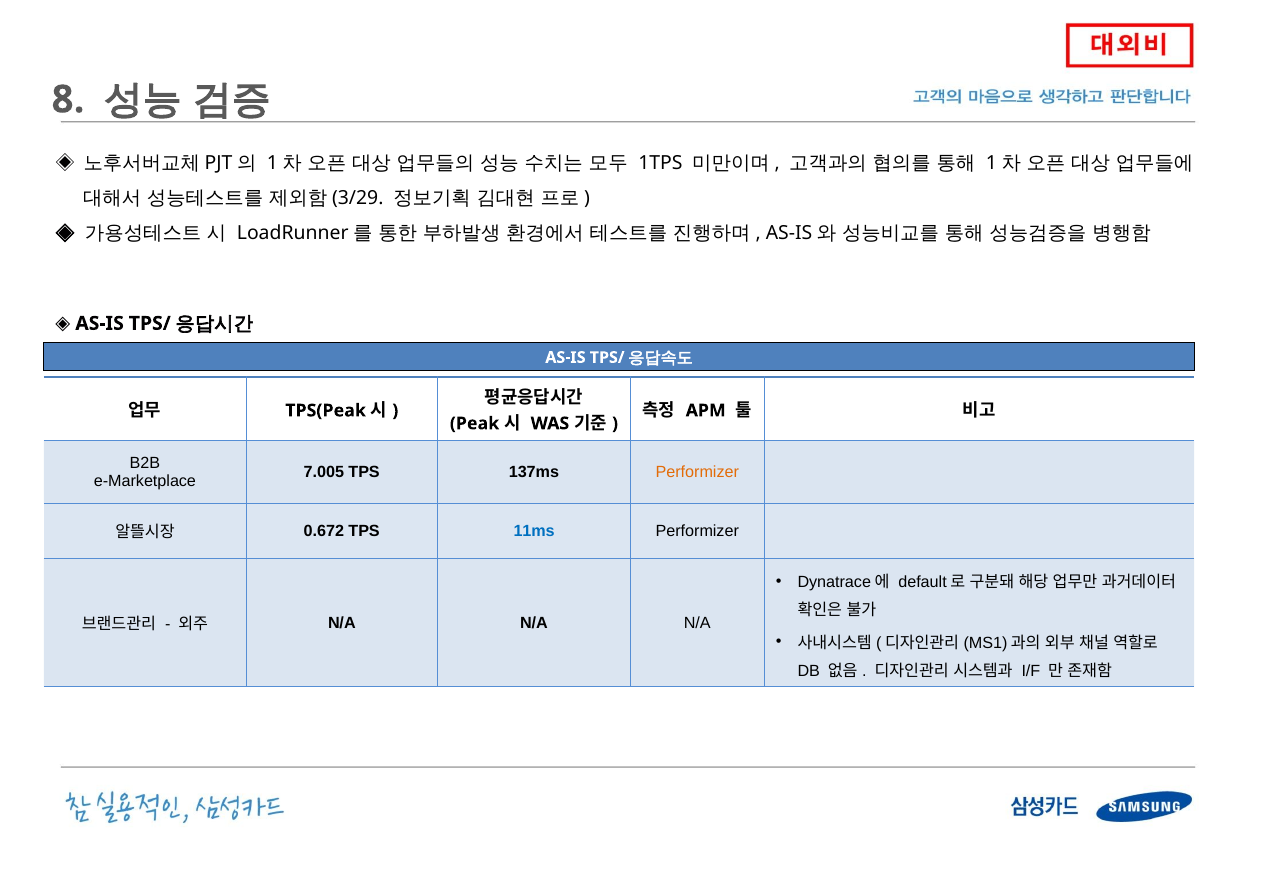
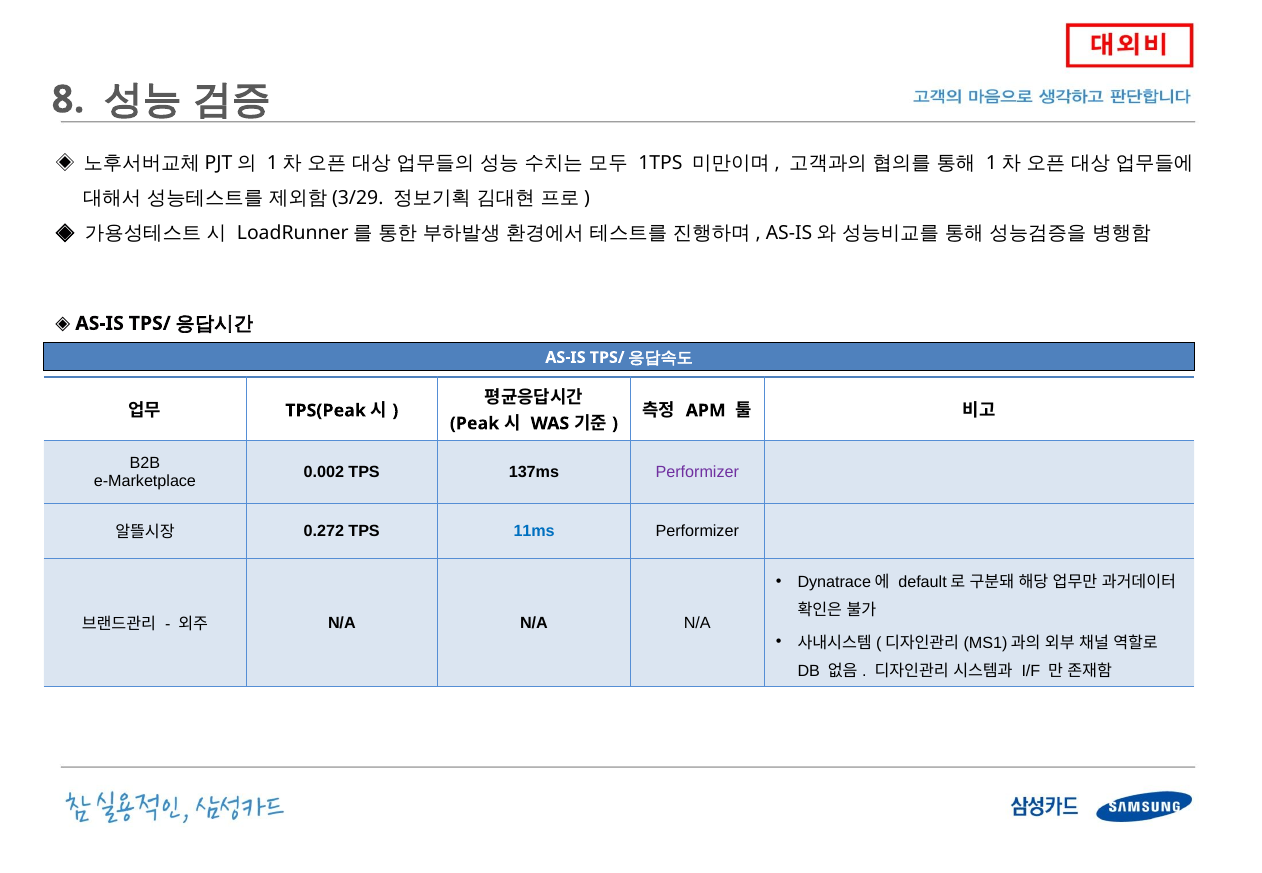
7.005: 7.005 -> 0.002
Performizer at (697, 472) colour: orange -> purple
0.672: 0.672 -> 0.272
